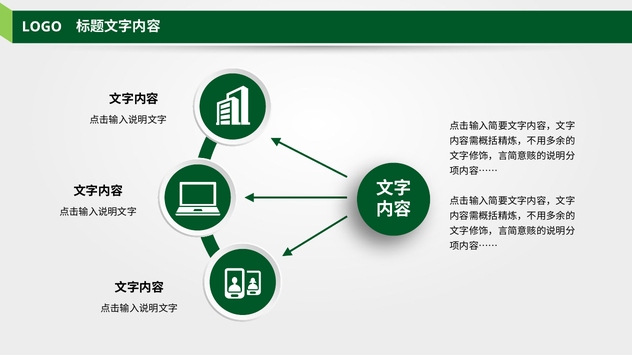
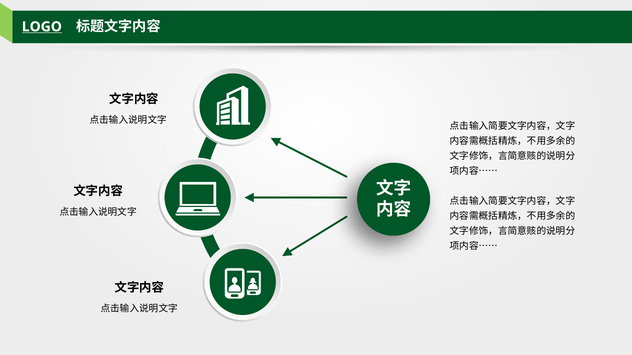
LOGO underline: none -> present
